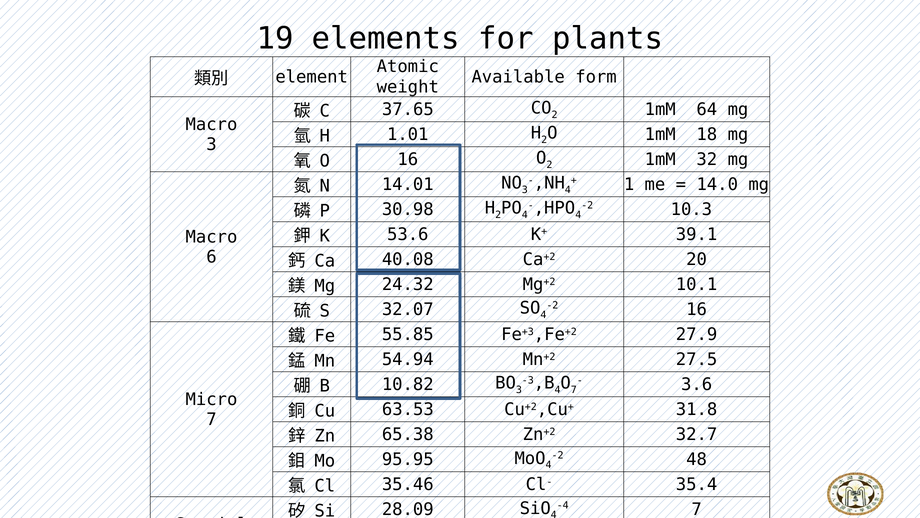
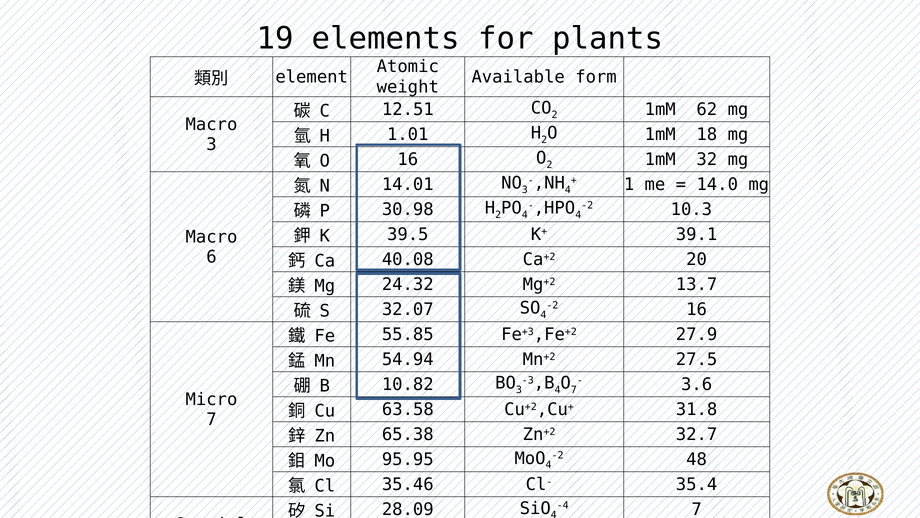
37.65: 37.65 -> 12.51
64: 64 -> 62
53.6: 53.6 -> 39.5
10.1: 10.1 -> 13.7
63.53: 63.53 -> 63.58
